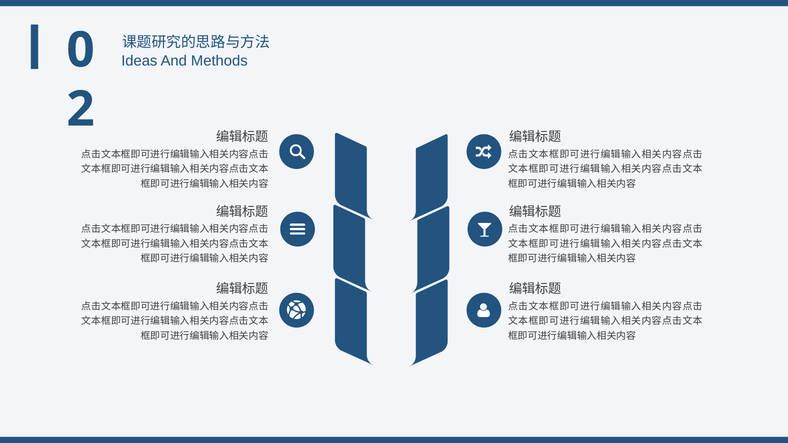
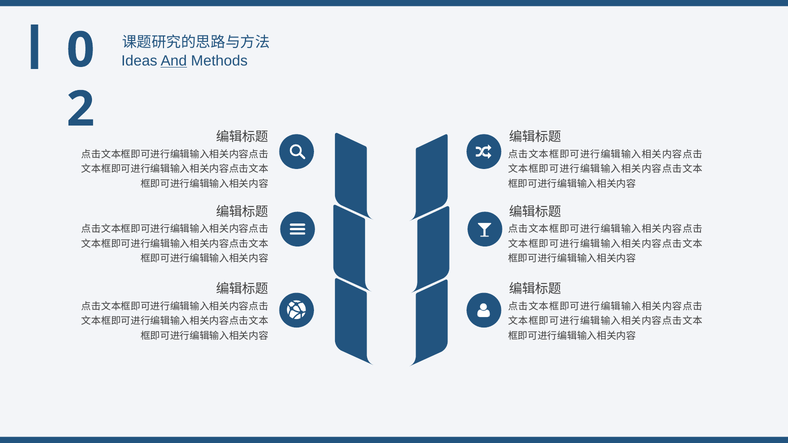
And underline: none -> present
